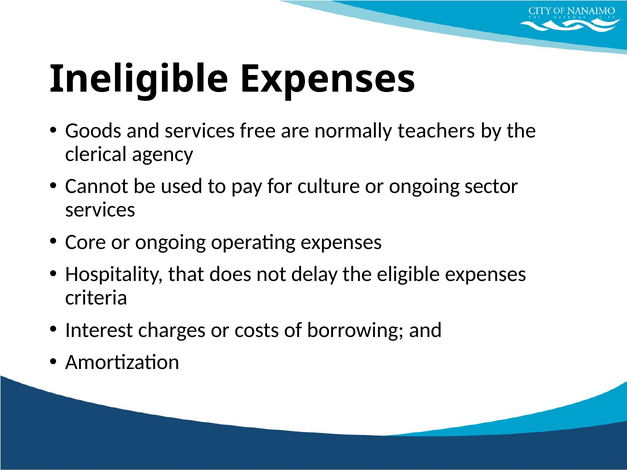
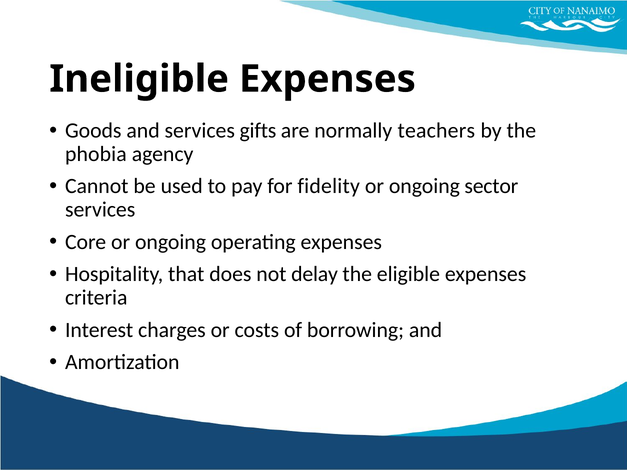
free: free -> gifts
clerical: clerical -> phobia
culture: culture -> fidelity
